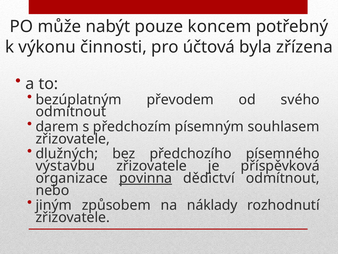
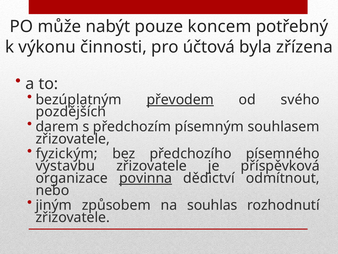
převodem underline: none -> present
odmítnout at (71, 112): odmítnout -> pozdějších
dlužných: dlužných -> fyzickým
náklady: náklady -> souhlas
